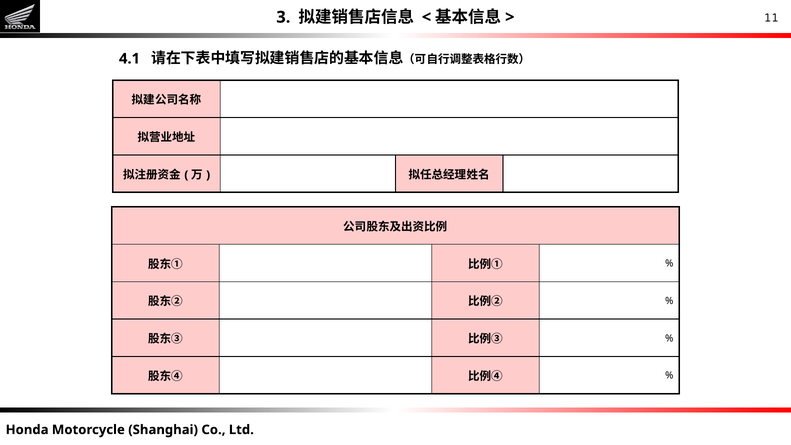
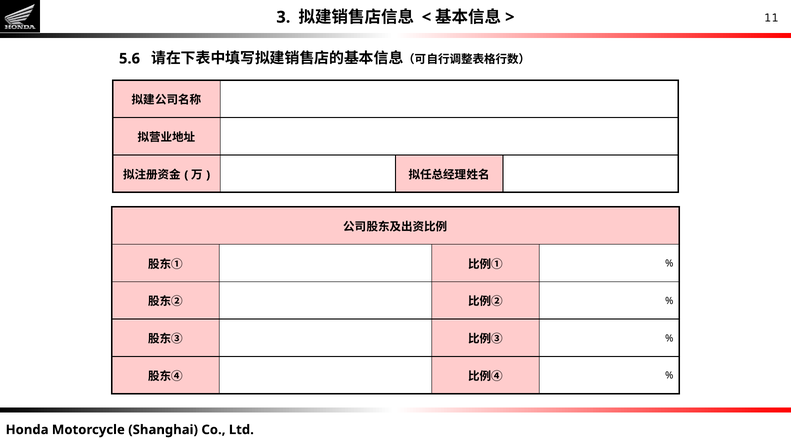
4.1: 4.1 -> 5.6
